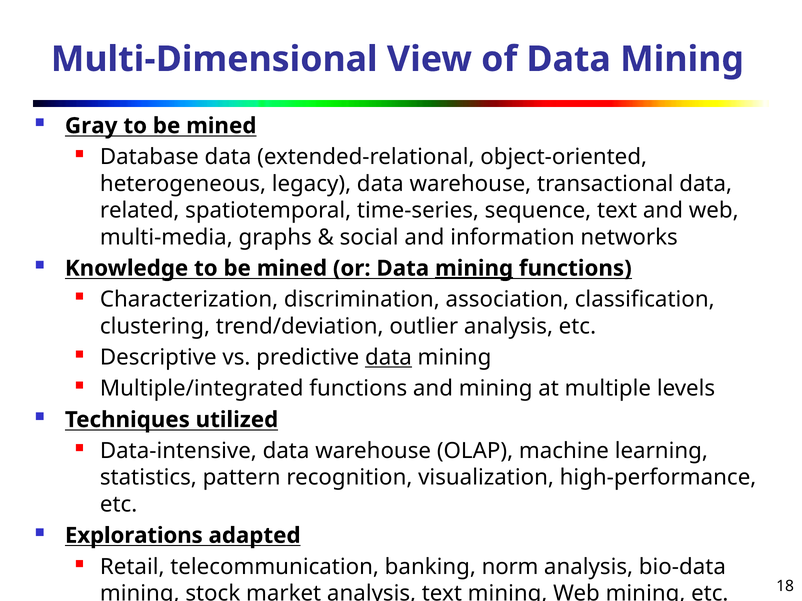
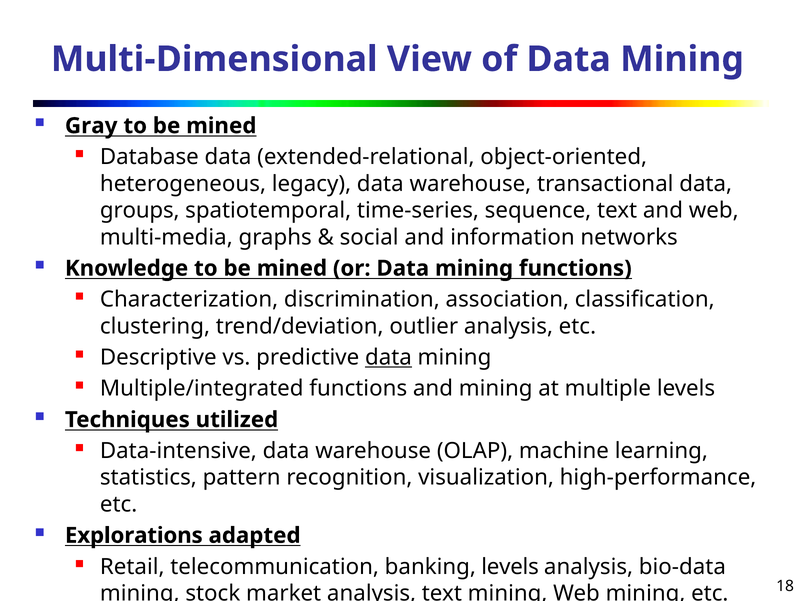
related: related -> groups
mining at (474, 269) underline: present -> none
banking norm: norm -> levels
